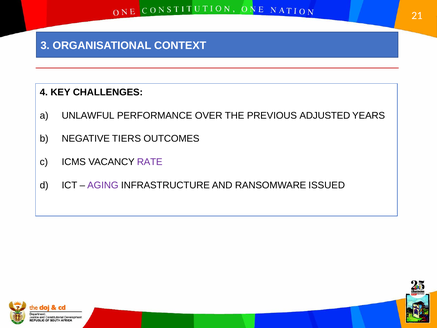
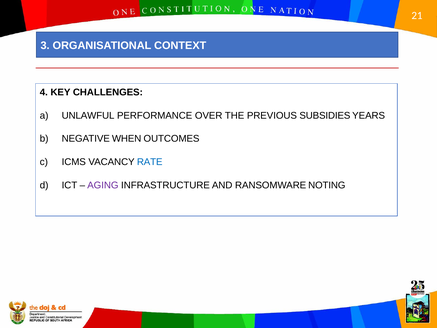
ADJUSTED: ADJUSTED -> SUBSIDIES
TIERS: TIERS -> WHEN
RATE colour: purple -> blue
ISSUED: ISSUED -> NOTING
